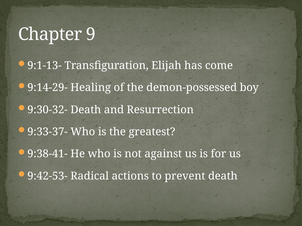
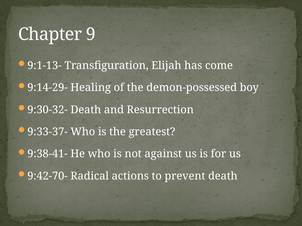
9:42-53-: 9:42-53- -> 9:42-70-
